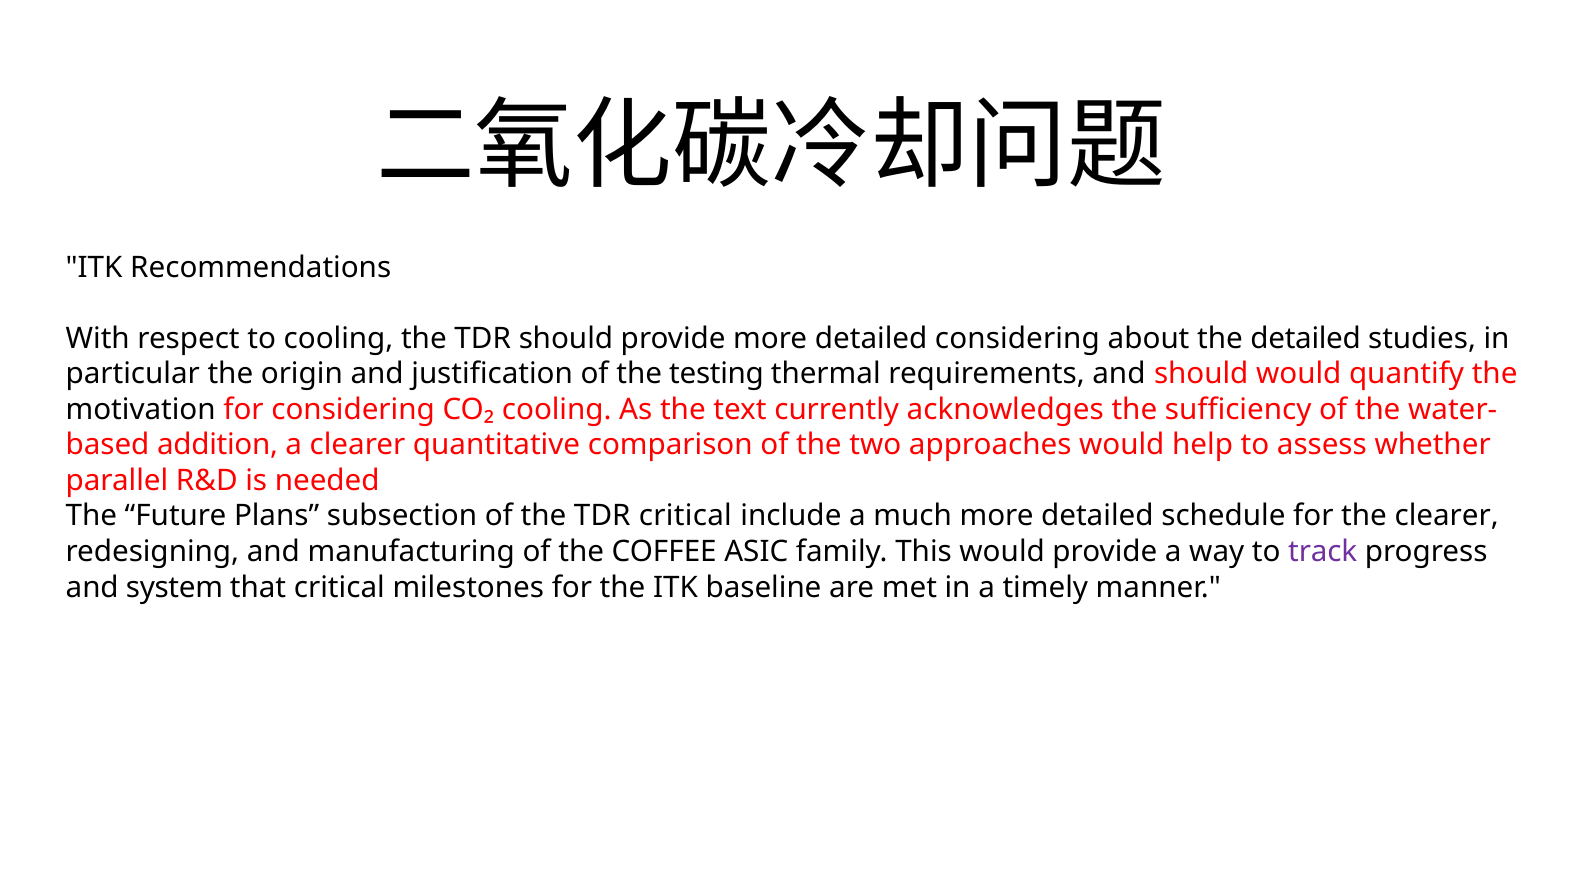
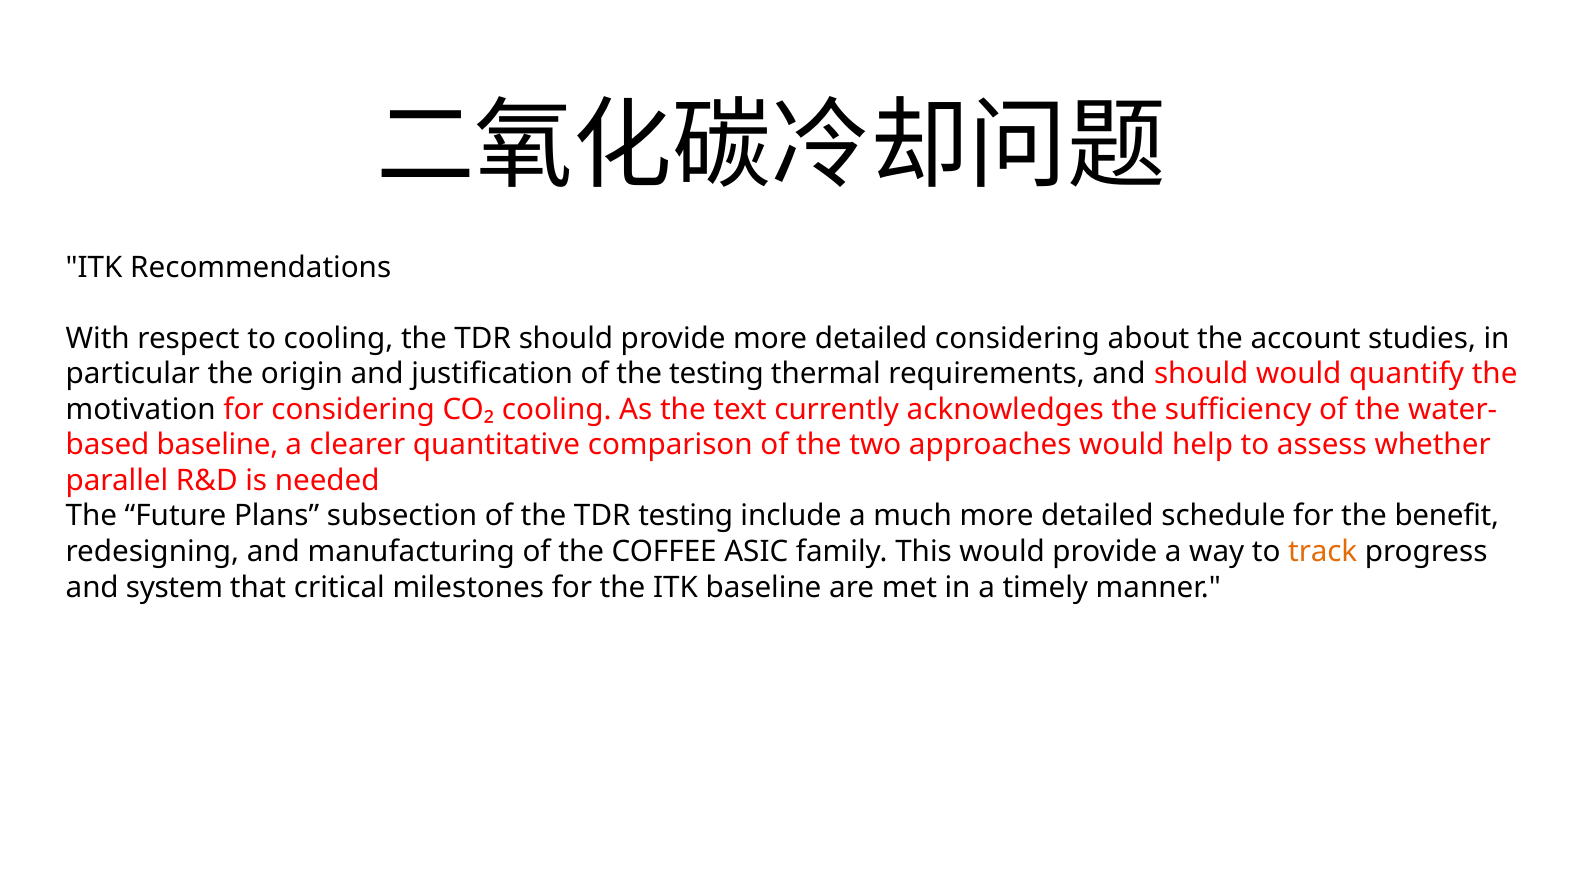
the detailed: detailed -> account
addition at (218, 446): addition -> baseline
TDR critical: critical -> testing
the clearer: clearer -> benefit
track colour: purple -> orange
